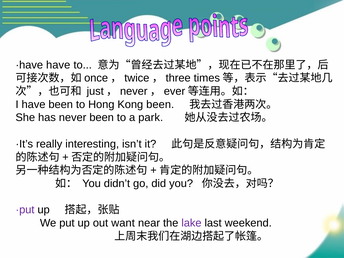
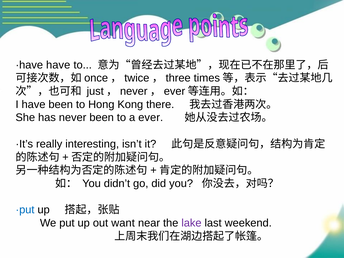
Kong been: been -> there
park: park -> ever
·put colour: purple -> blue
